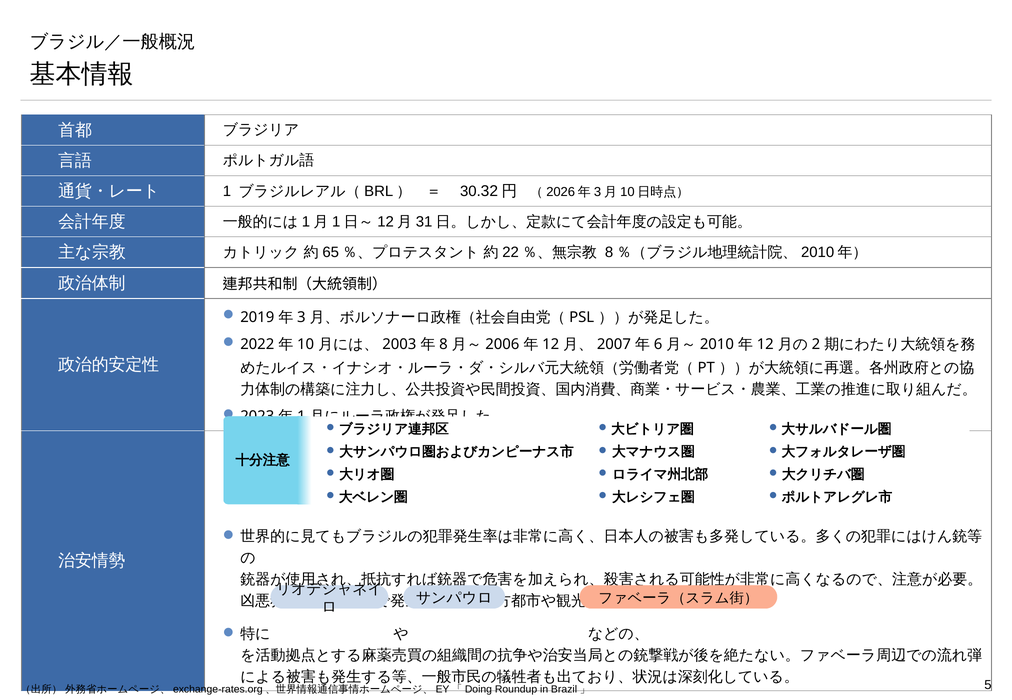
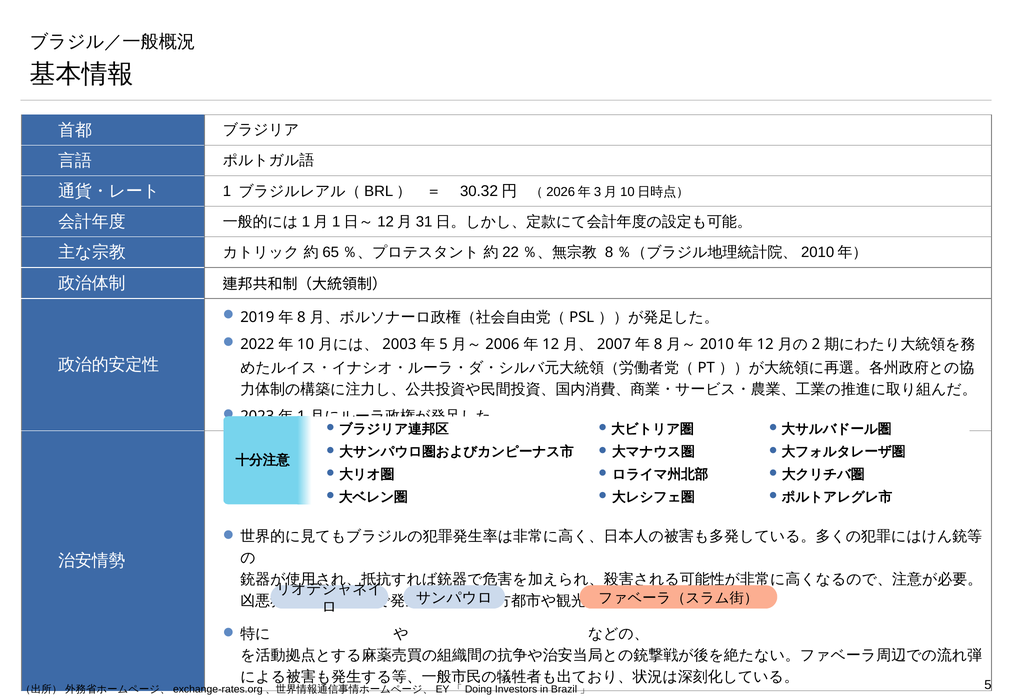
3 at (301, 317): 3 -> 8
8 at (443, 345): 8 -> 5
6 at (658, 345): 6 -> 8
Roundup: Roundup -> Investors
